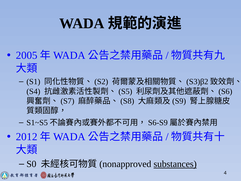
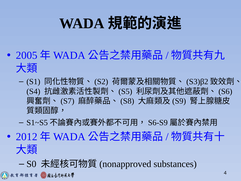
substances underline: present -> none
